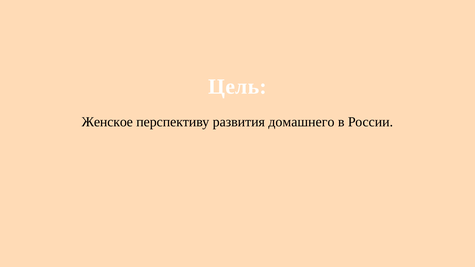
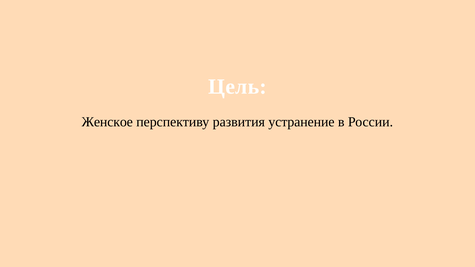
домашнего: домашнего -> устранение
